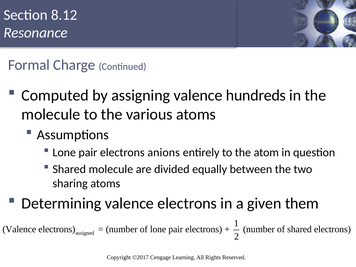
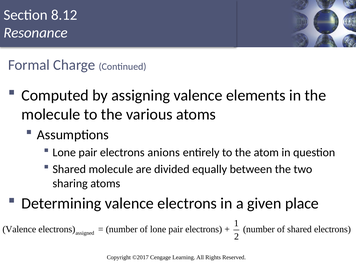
hundreds: hundreds -> elements
them: them -> place
